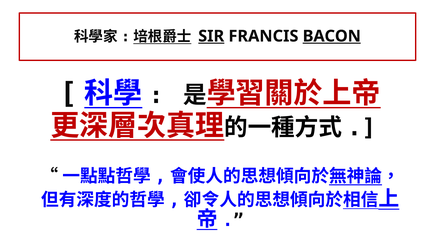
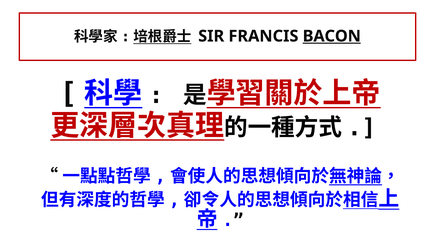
SIR underline: present -> none
